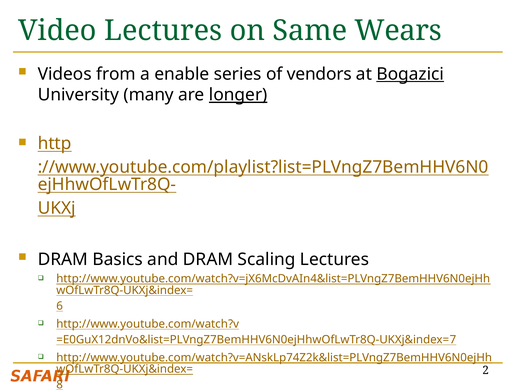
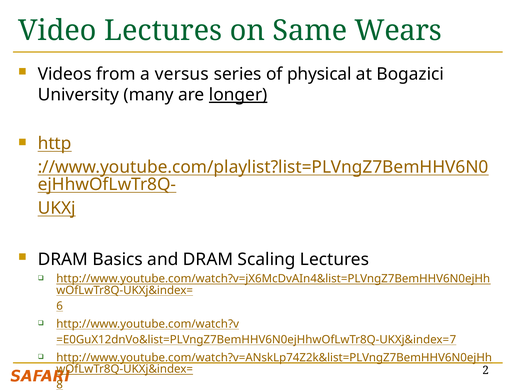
enable: enable -> versus
vendors: vendors -> physical
Bogazici underline: present -> none
